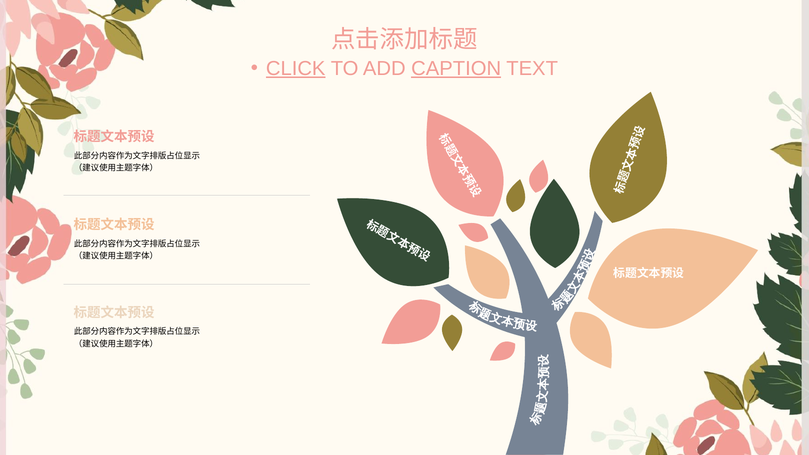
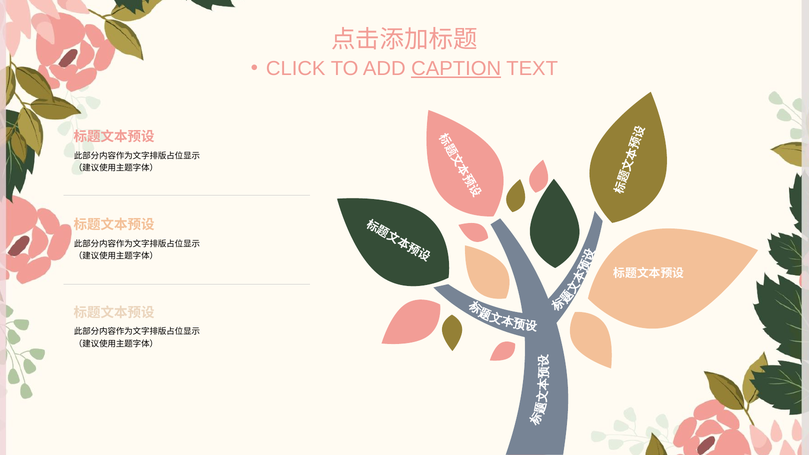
CLICK underline: present -> none
